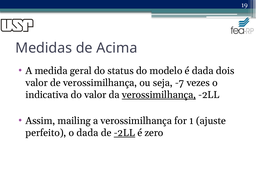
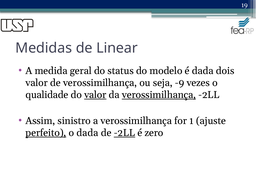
Acima: Acima -> Linear
-7: -7 -> -9
indicativa: indicativa -> qualidade
valor at (95, 95) underline: none -> present
mailing: mailing -> sinistro
perfeito underline: none -> present
